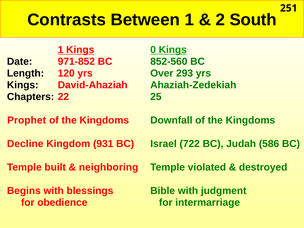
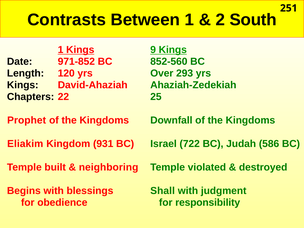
0: 0 -> 9
Decline: Decline -> Eliakim
Bible: Bible -> Shall
intermarriage: intermarriage -> responsibility
